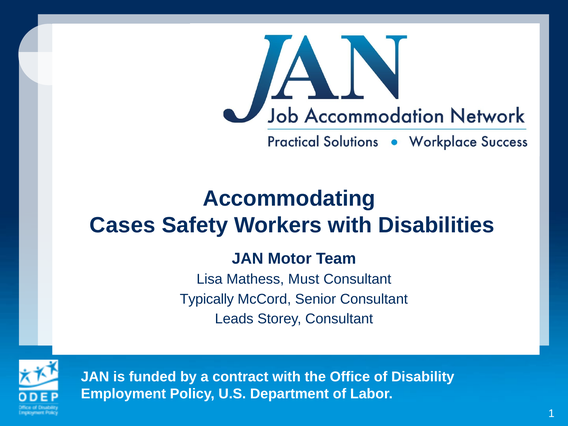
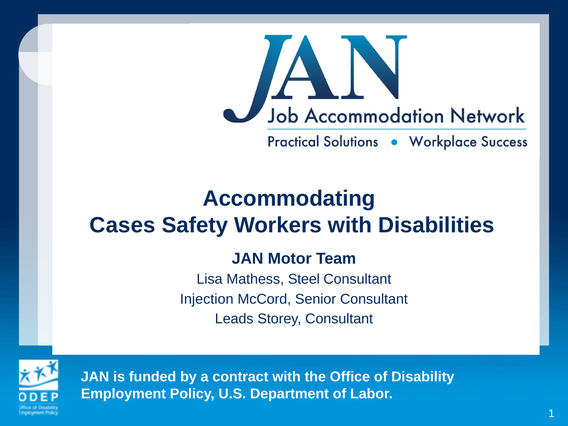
Must: Must -> Steel
Typically: Typically -> Injection
